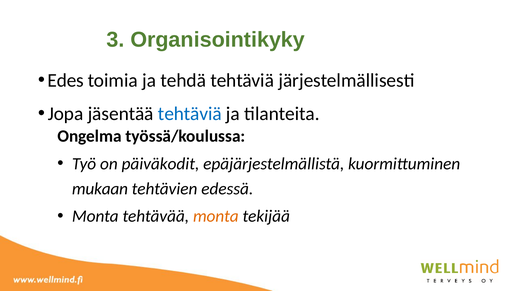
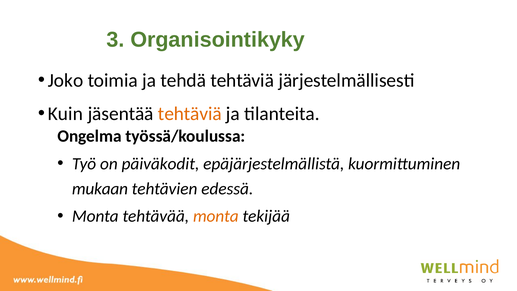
Edes: Edes -> Joko
Jopa: Jopa -> Kuin
tehtäviä at (190, 114) colour: blue -> orange
